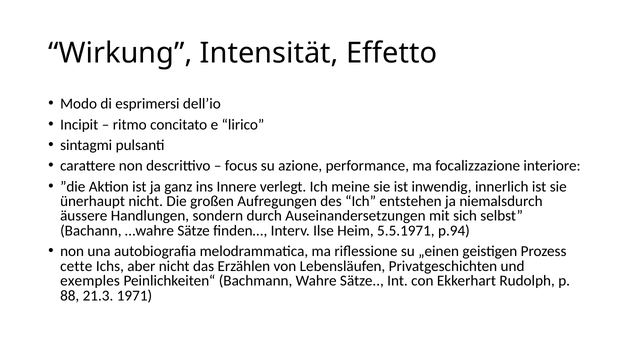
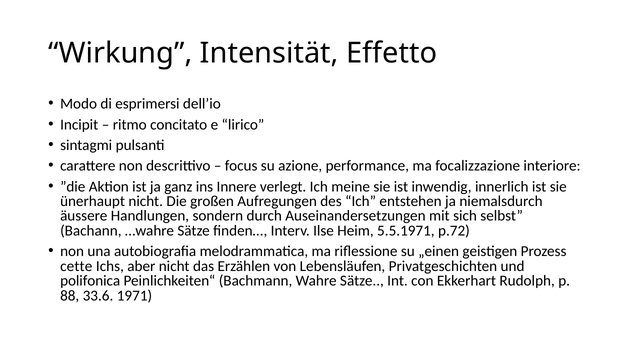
p.94: p.94 -> p.72
exemples: exemples -> polifonica
21.3: 21.3 -> 33.6
